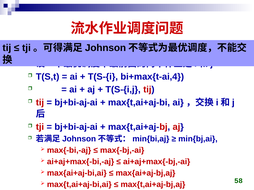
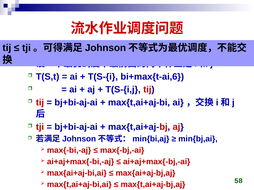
bi+max{t-ai,4: bi+max{t-ai,4 -> bi+max{t-ai,6
